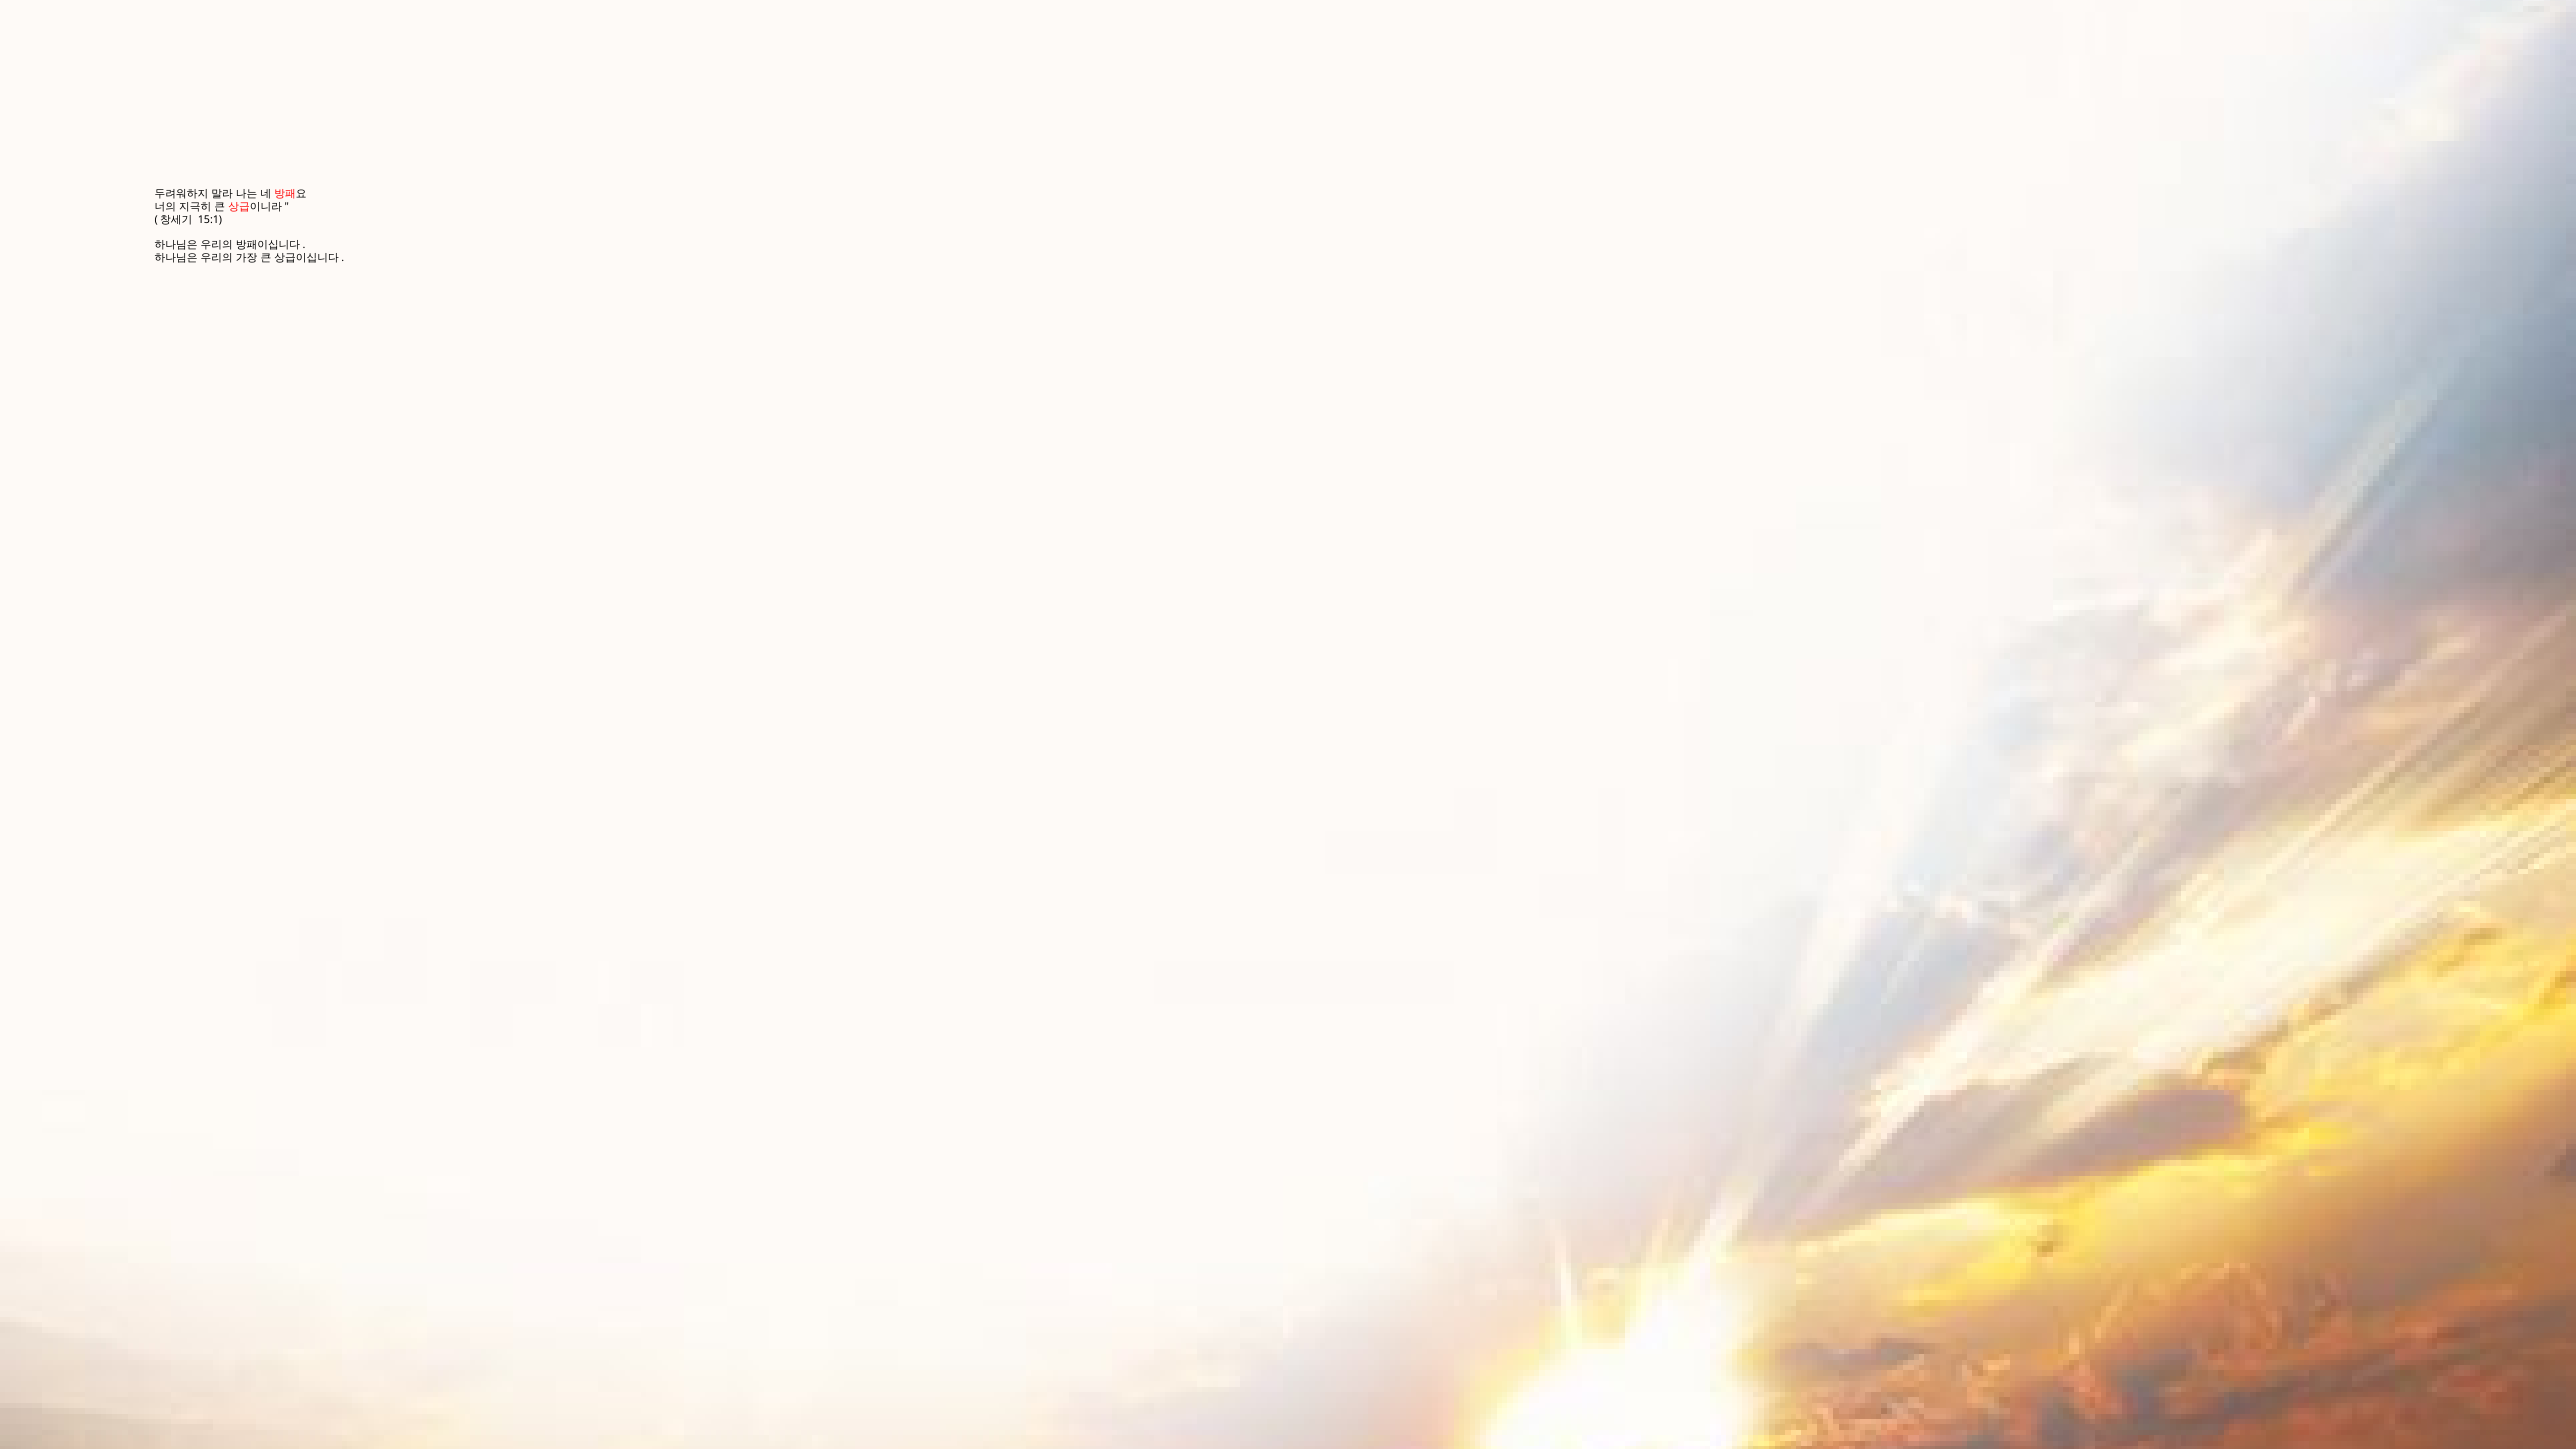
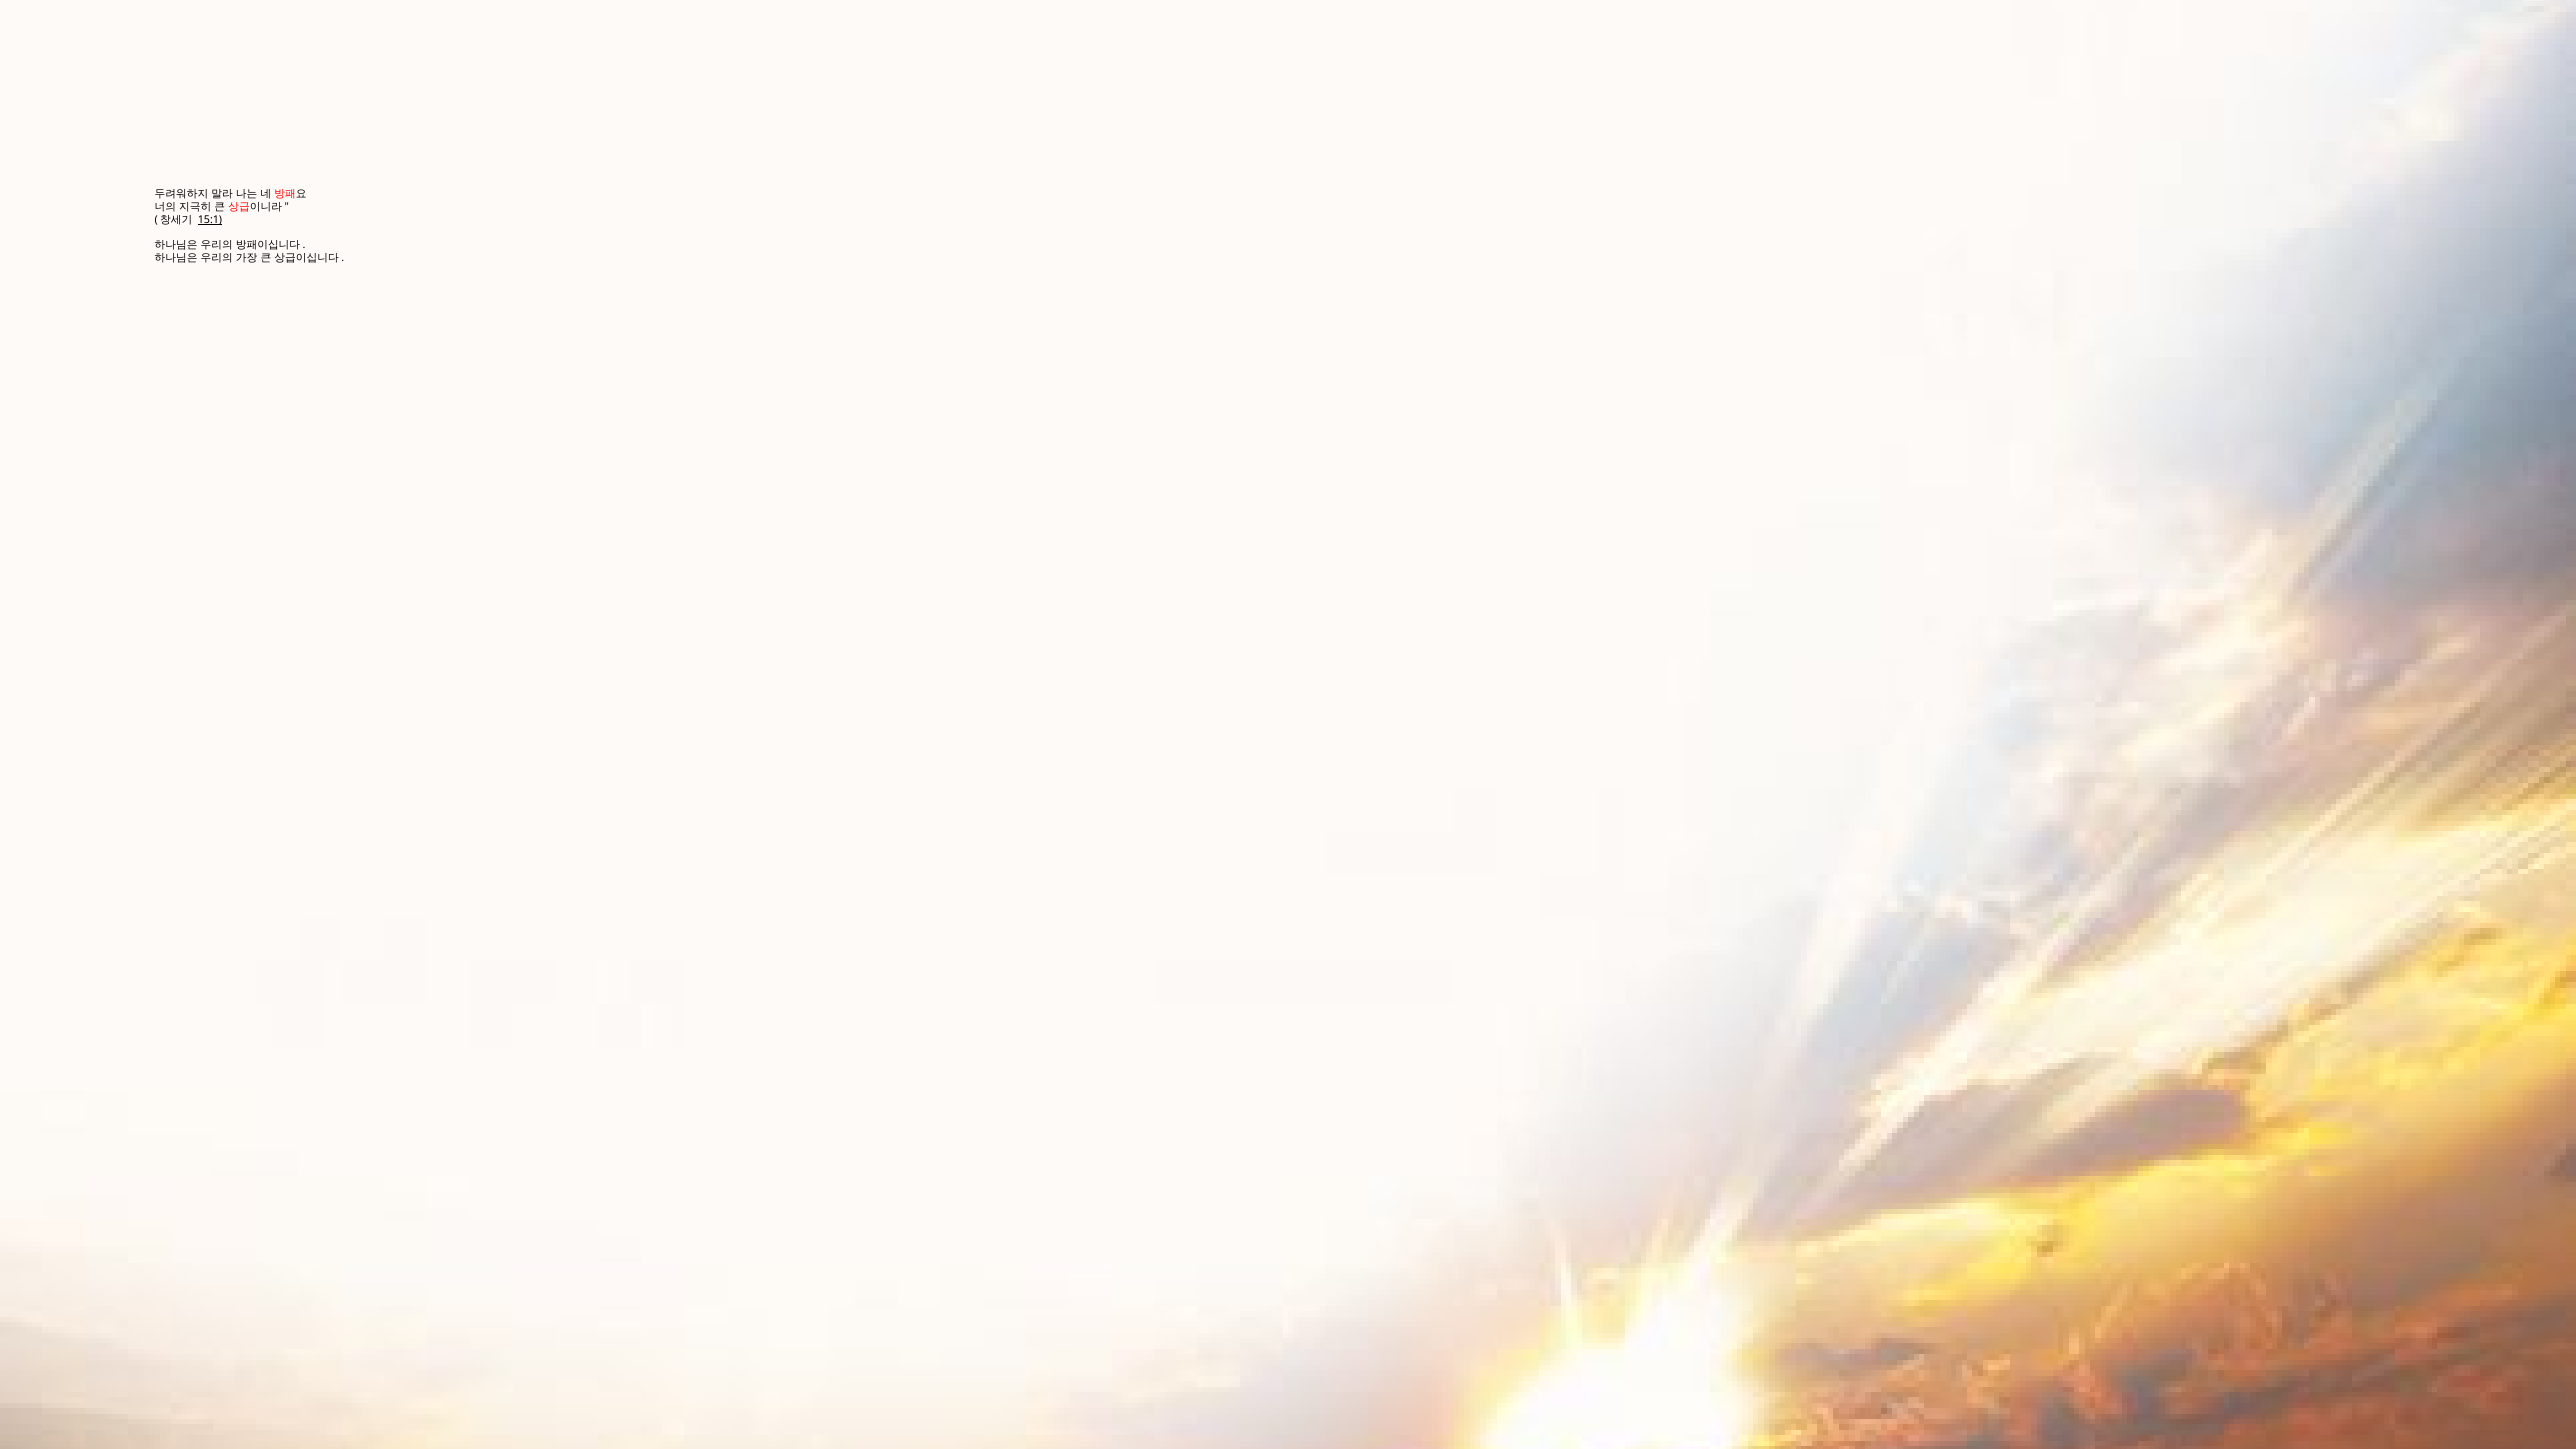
15:1 underline: none -> present
